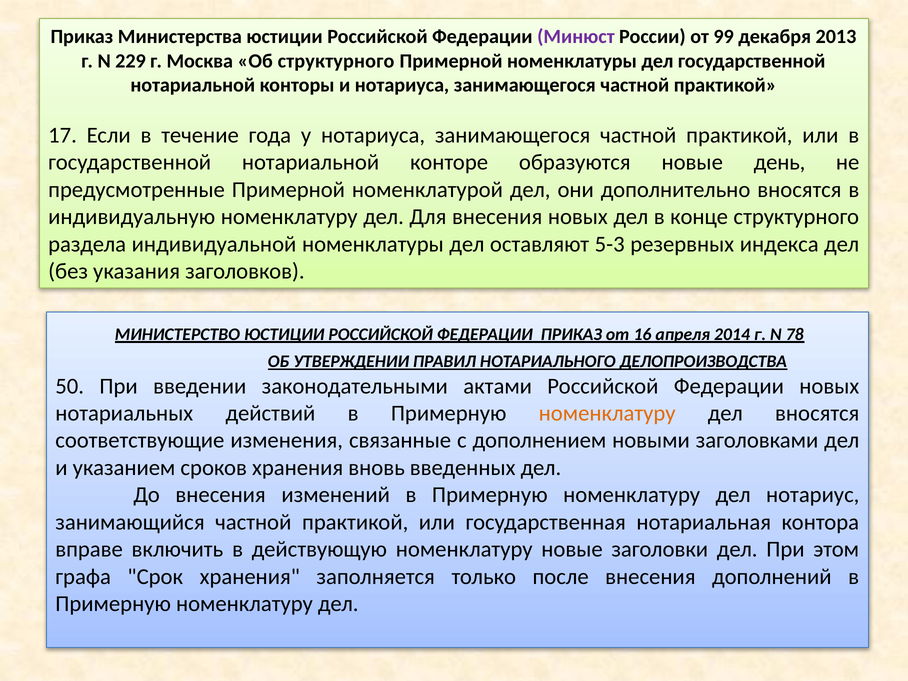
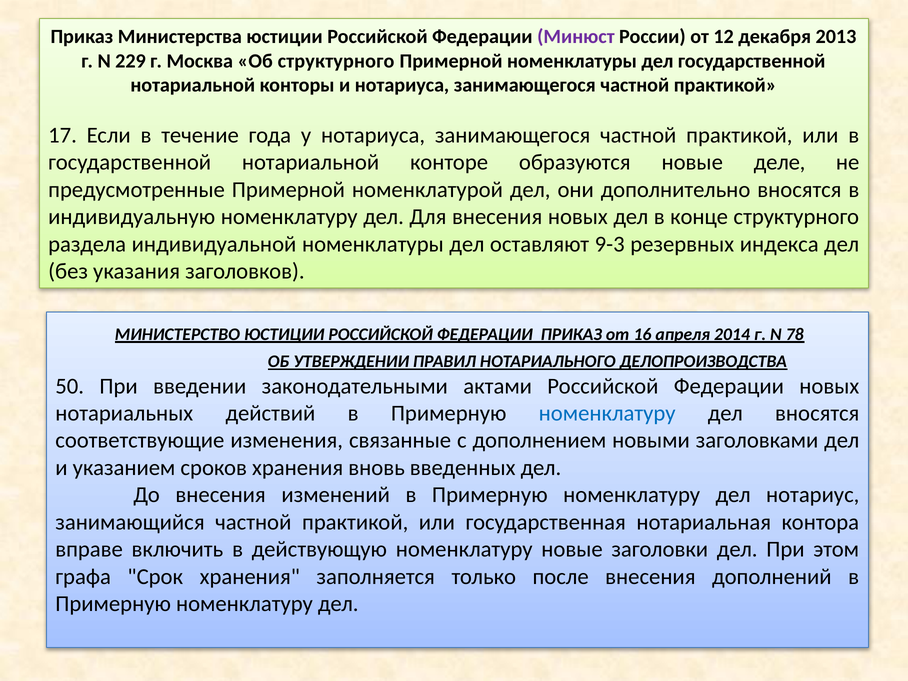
99: 99 -> 12
день: день -> деле
5-3: 5-3 -> 9-3
номенклатуру at (607, 413) colour: orange -> blue
